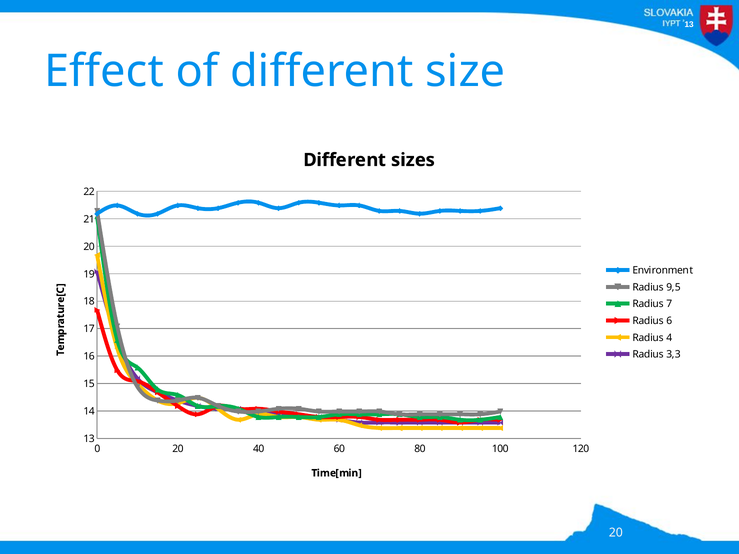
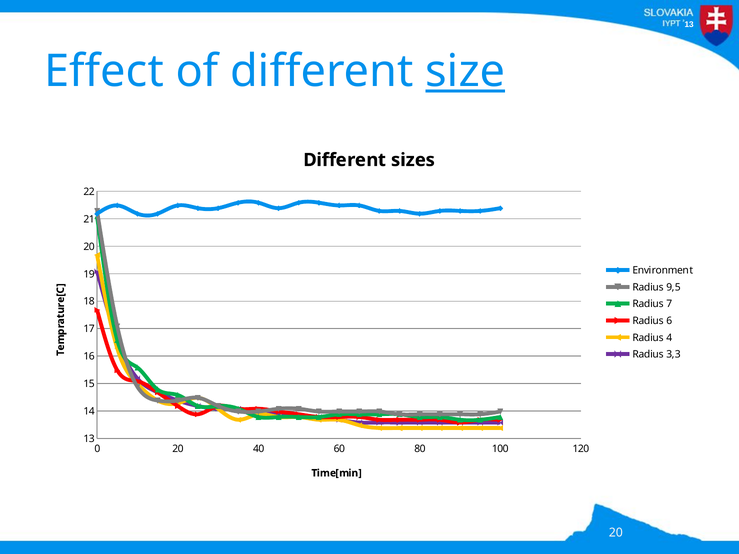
size underline: none -> present
